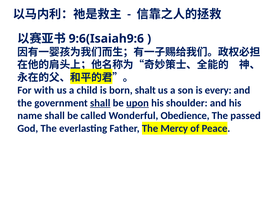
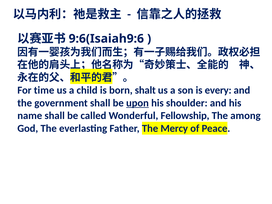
with: with -> time
shall at (100, 103) underline: present -> none
Obedience: Obedience -> Fellowship
passed: passed -> among
